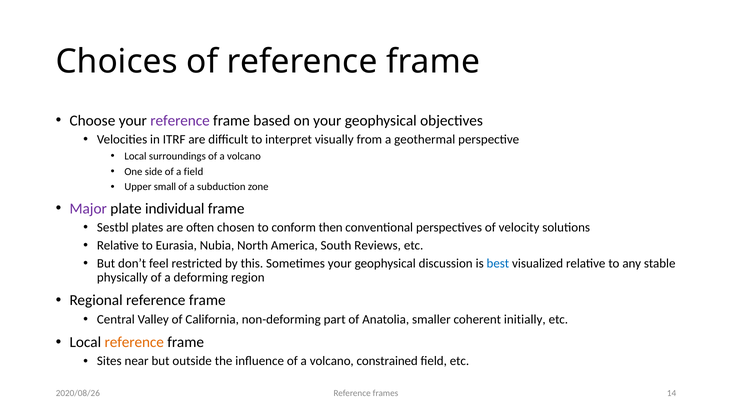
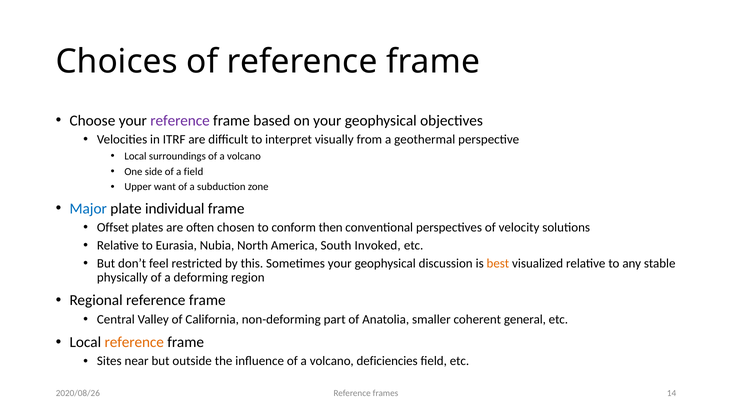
small: small -> want
Major colour: purple -> blue
Sestbl: Sestbl -> Offset
Reviews: Reviews -> Invoked
best colour: blue -> orange
initially: initially -> general
constrained: constrained -> deficiencies
